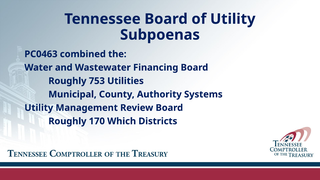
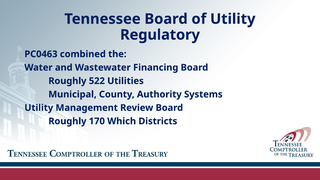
Subpoenas: Subpoenas -> Regulatory
753: 753 -> 522
